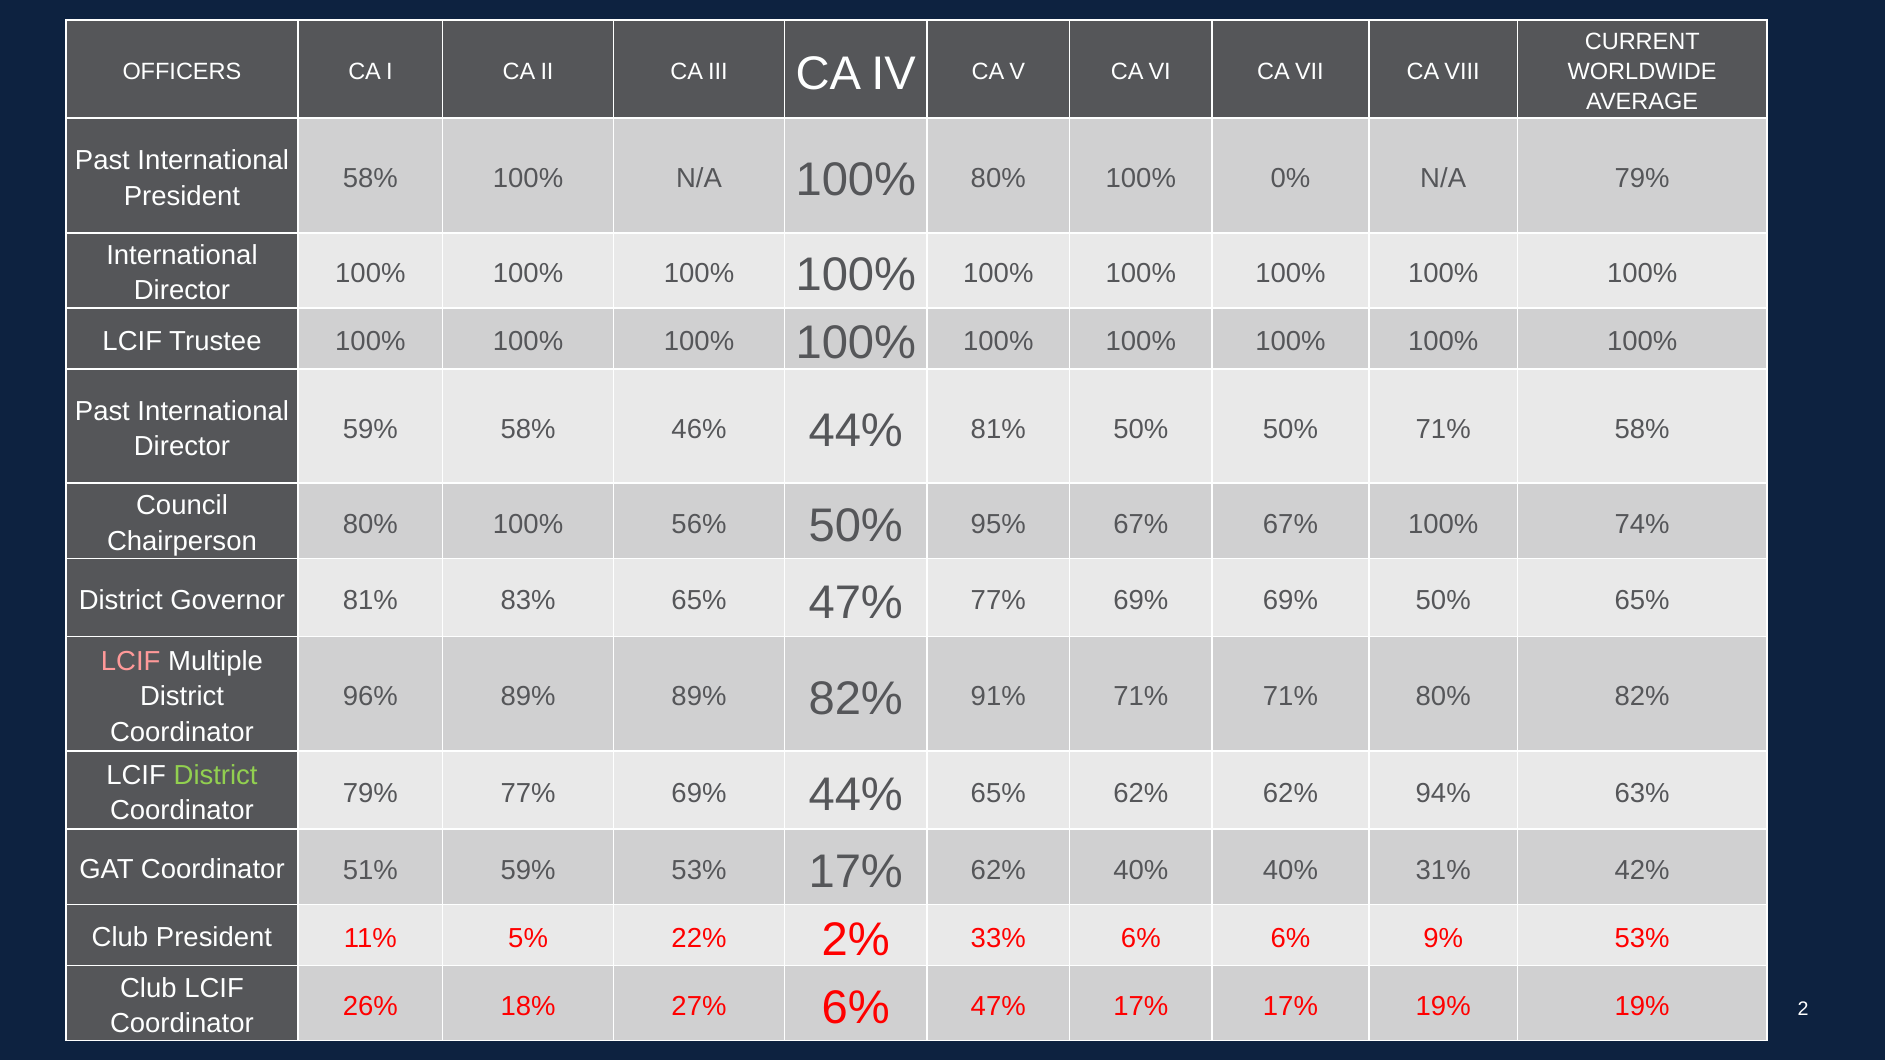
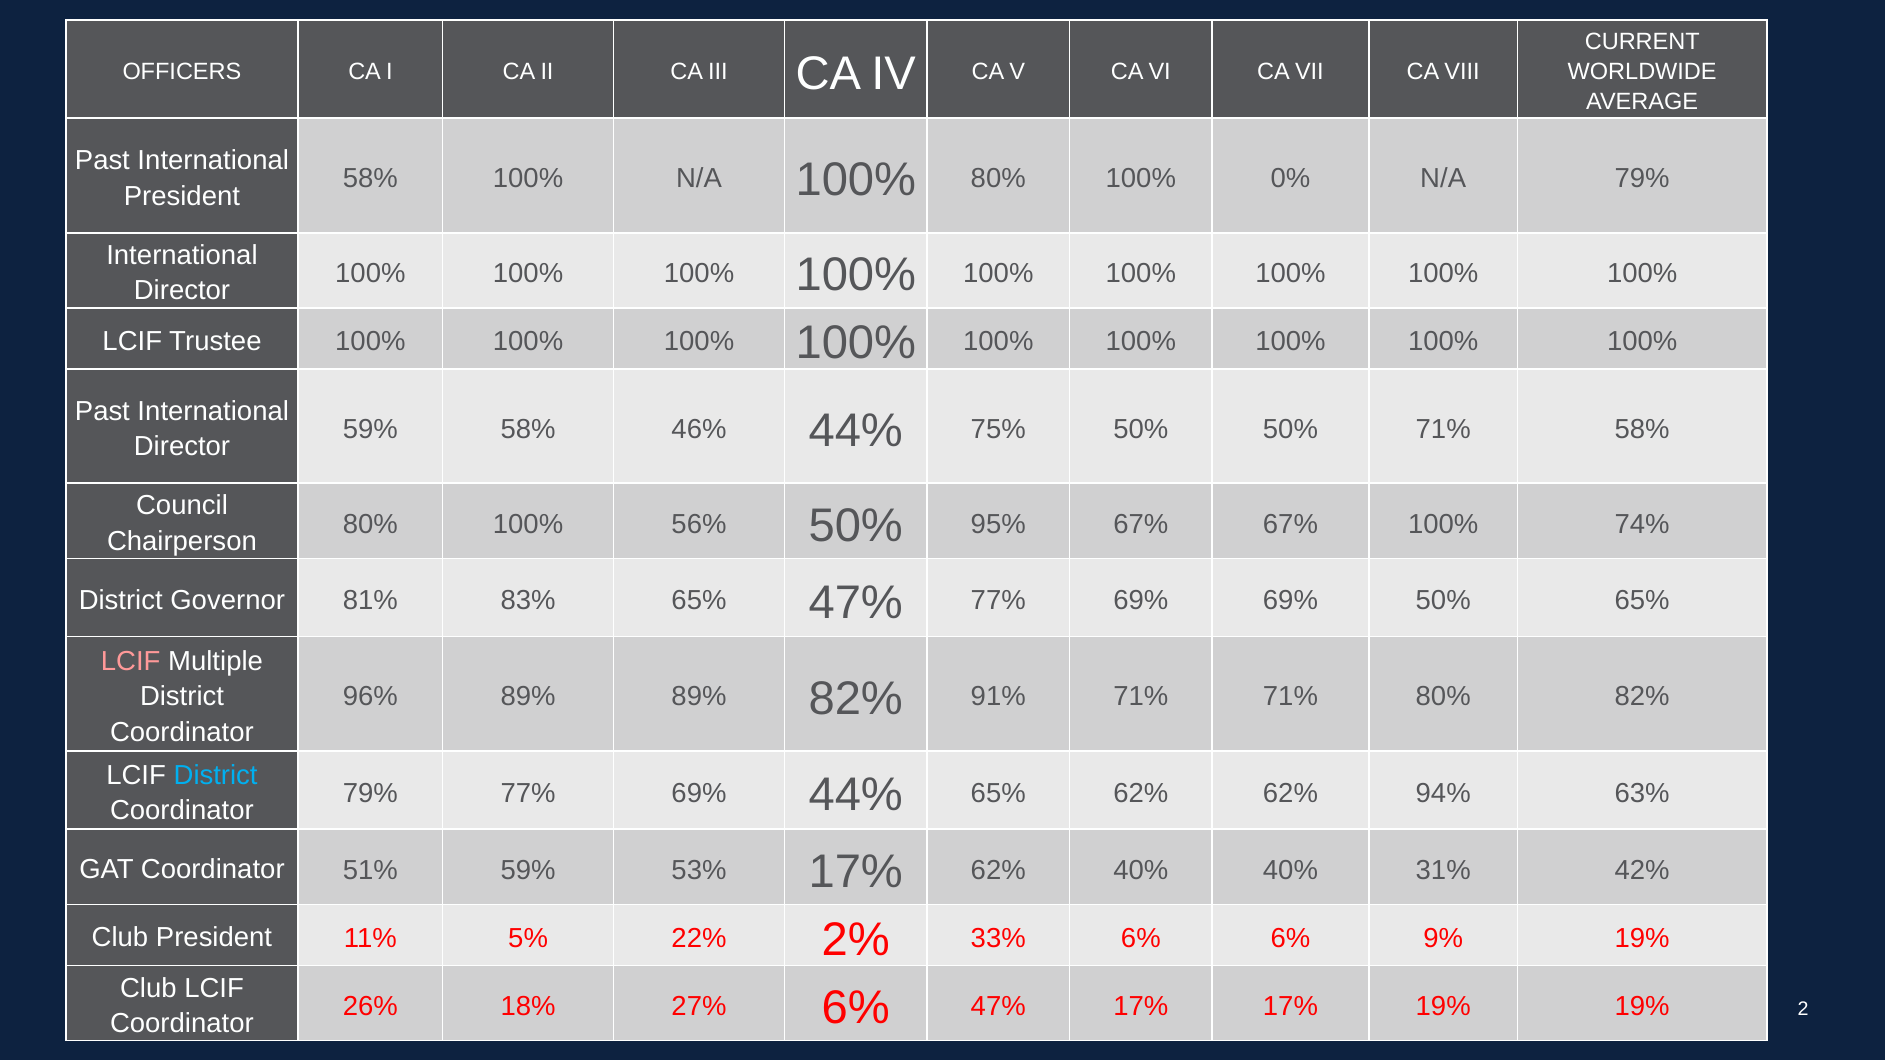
44% 81%: 81% -> 75%
District at (216, 775) colour: light green -> light blue
9% 53%: 53% -> 19%
